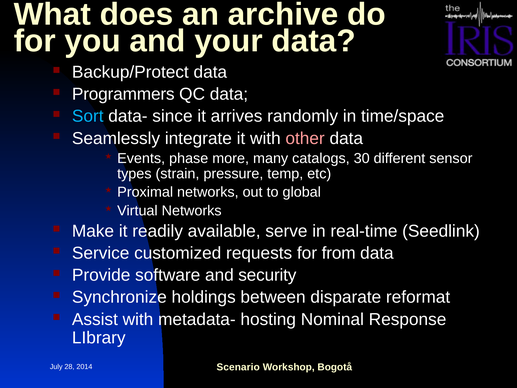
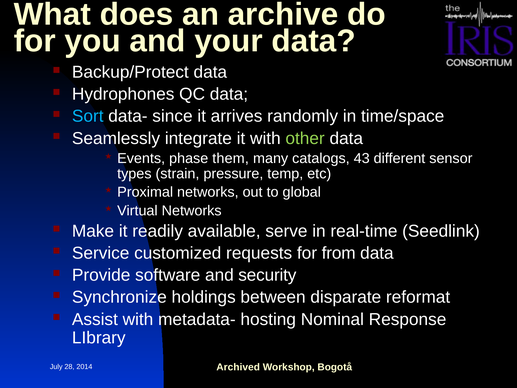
Programmers: Programmers -> Hydrophones
other colour: pink -> light green
more: more -> them
30: 30 -> 43
Scenario: Scenario -> Archived
